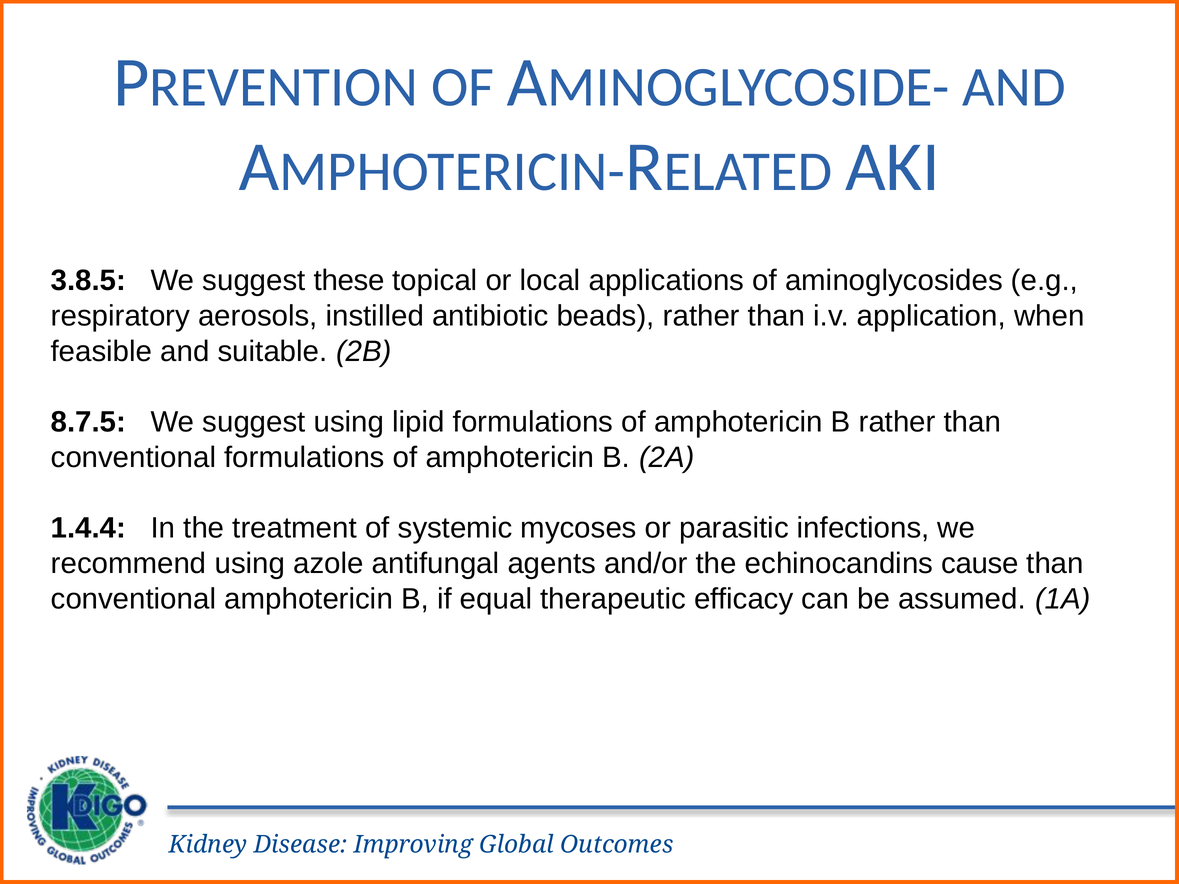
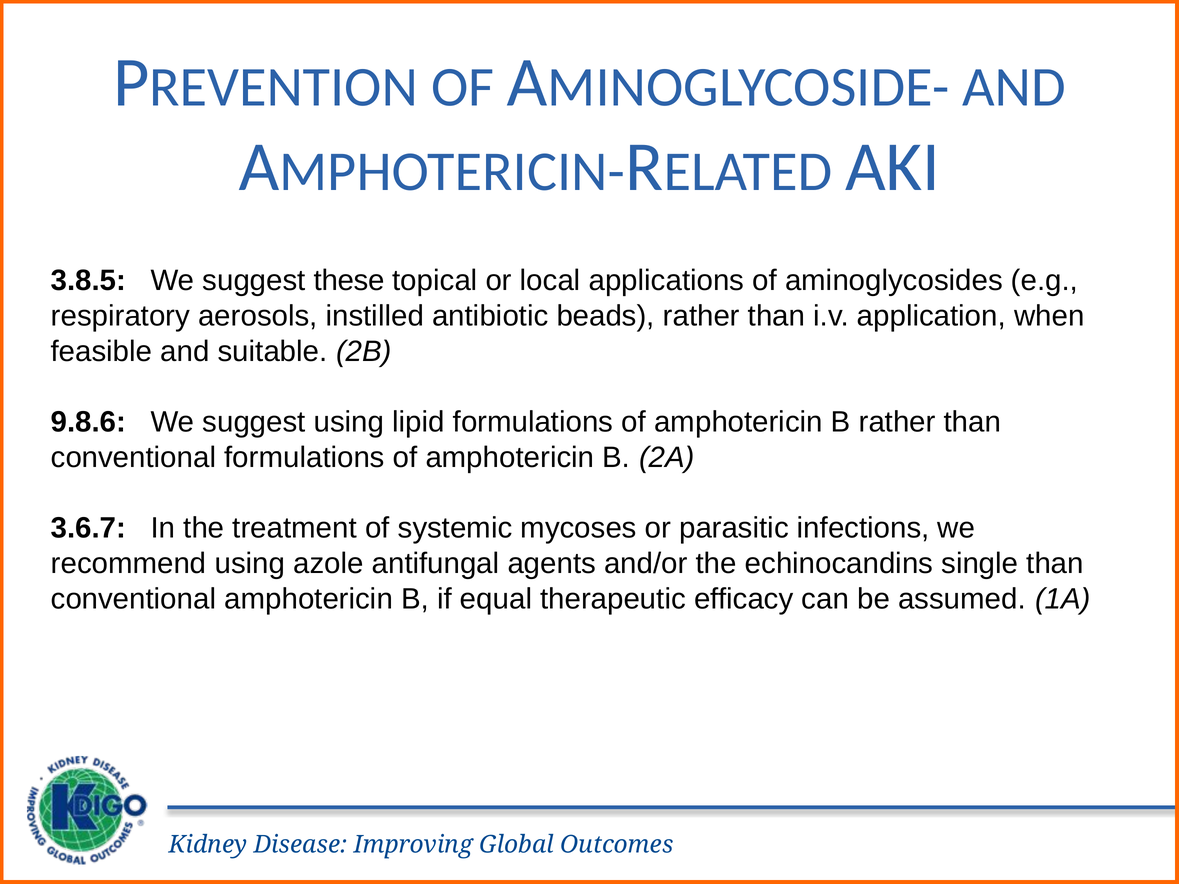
8.7.5: 8.7.5 -> 9.8.6
1.4.4: 1.4.4 -> 3.6.7
cause: cause -> single
